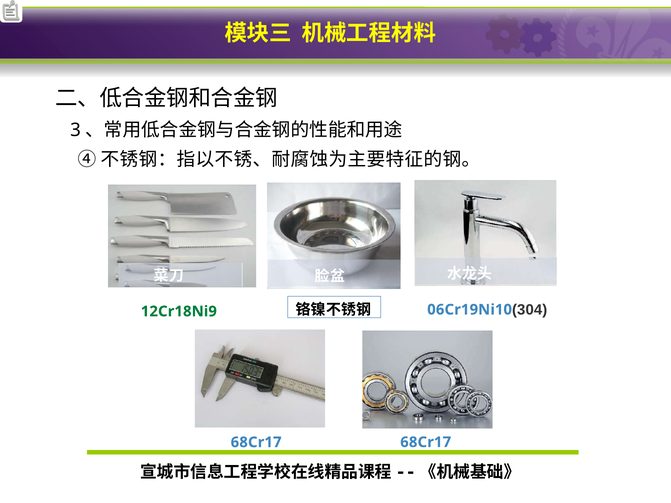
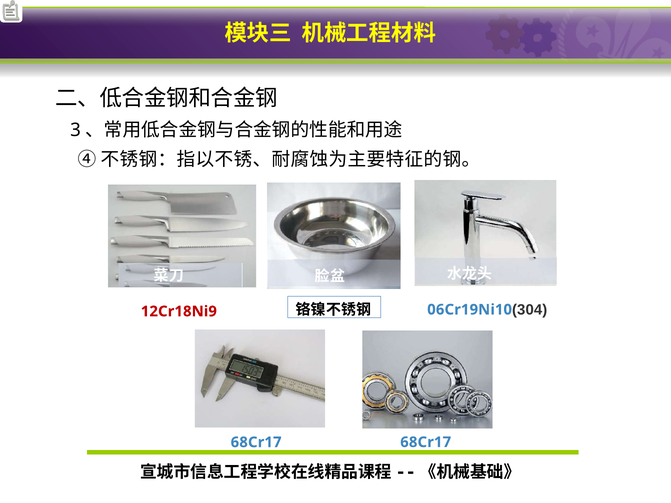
12Cr18Ni9 colour: green -> red
